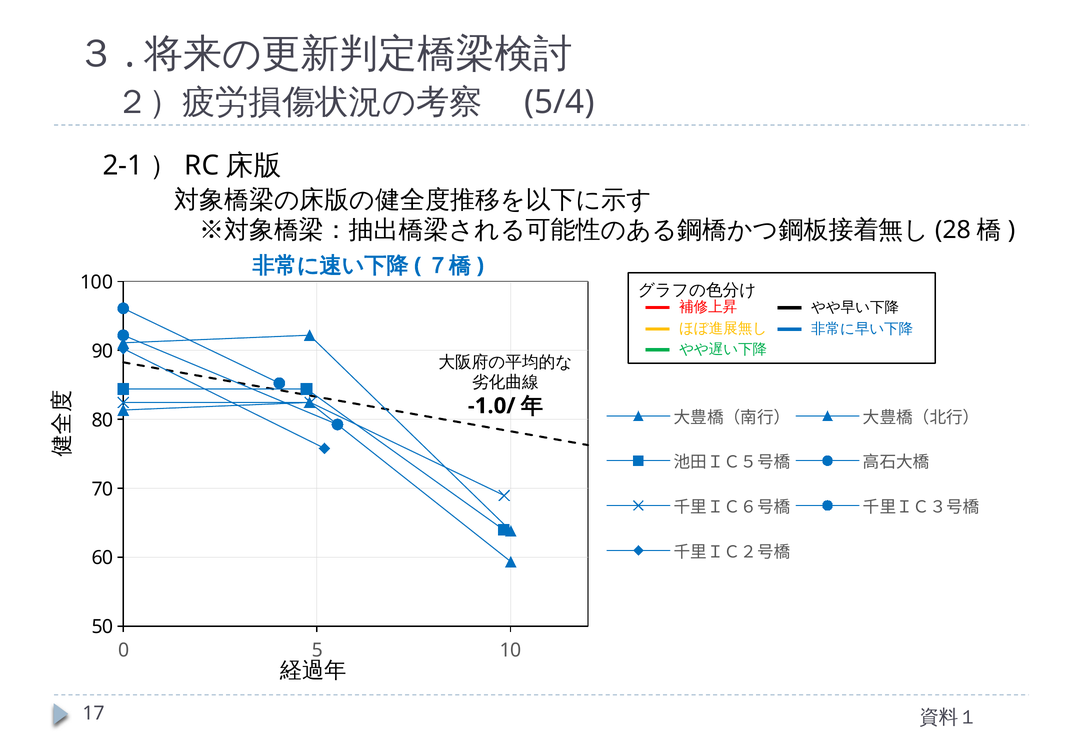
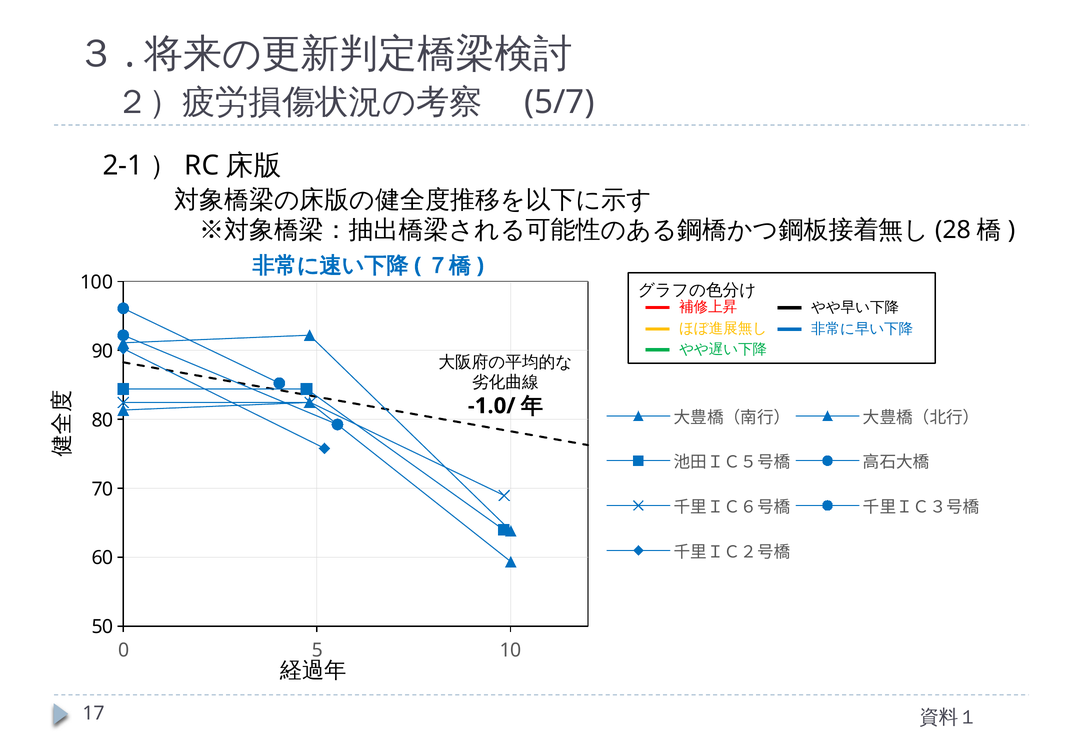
5/4: 5/4 -> 5/7
